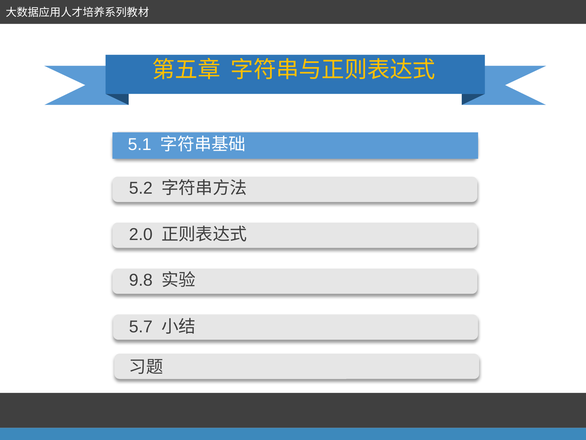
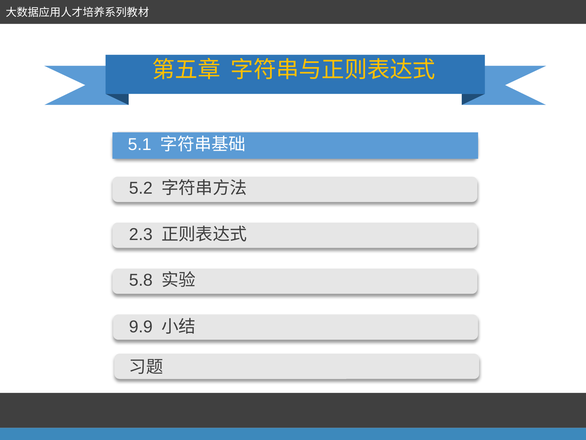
2.0: 2.0 -> 2.3
9.8: 9.8 -> 5.8
5.7: 5.7 -> 9.9
